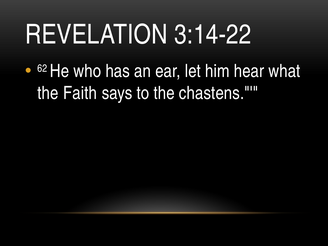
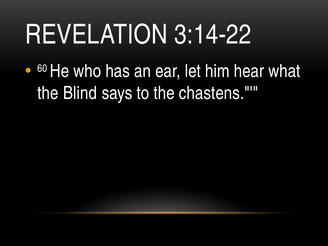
62: 62 -> 60
Faith: Faith -> Blind
